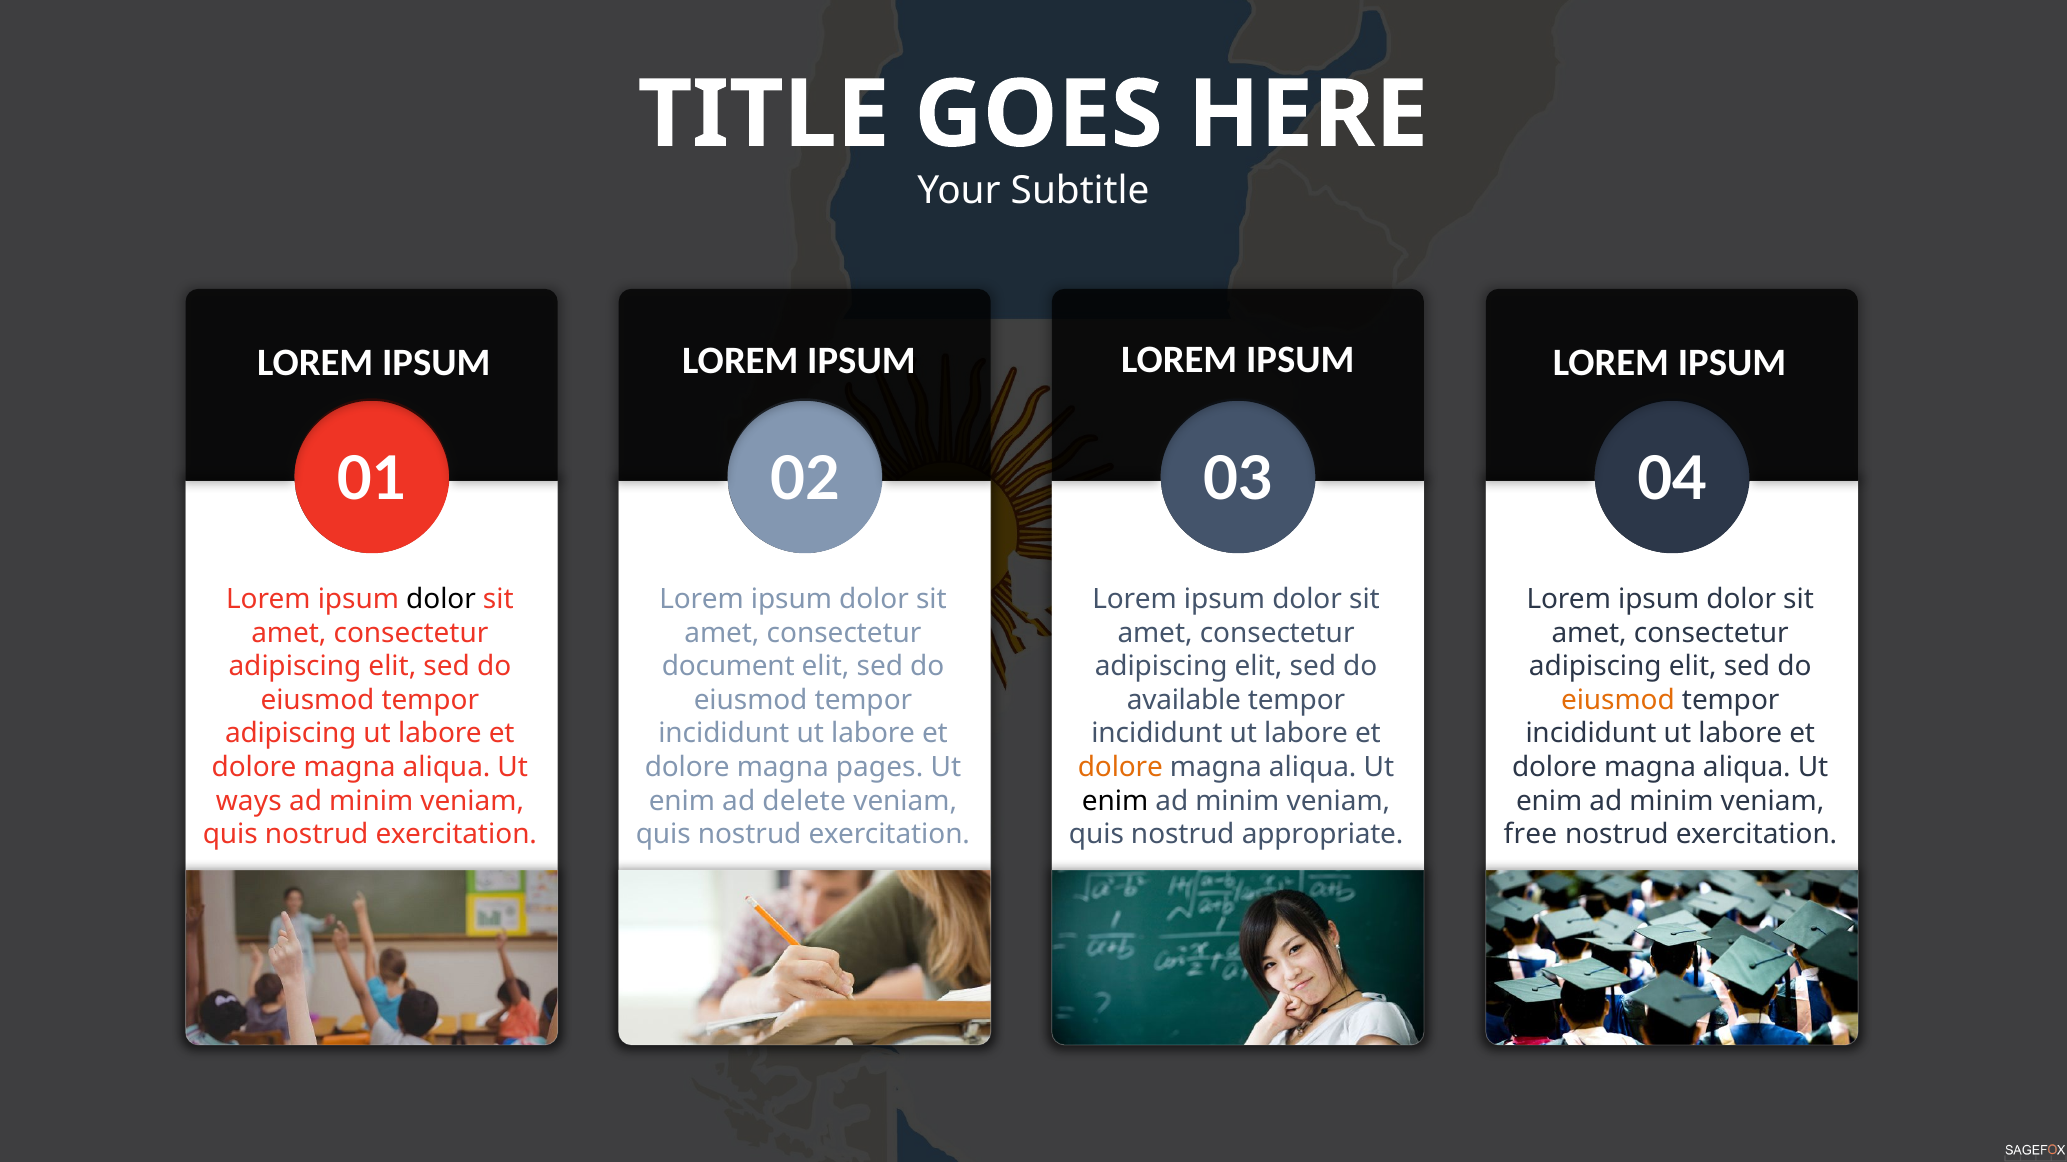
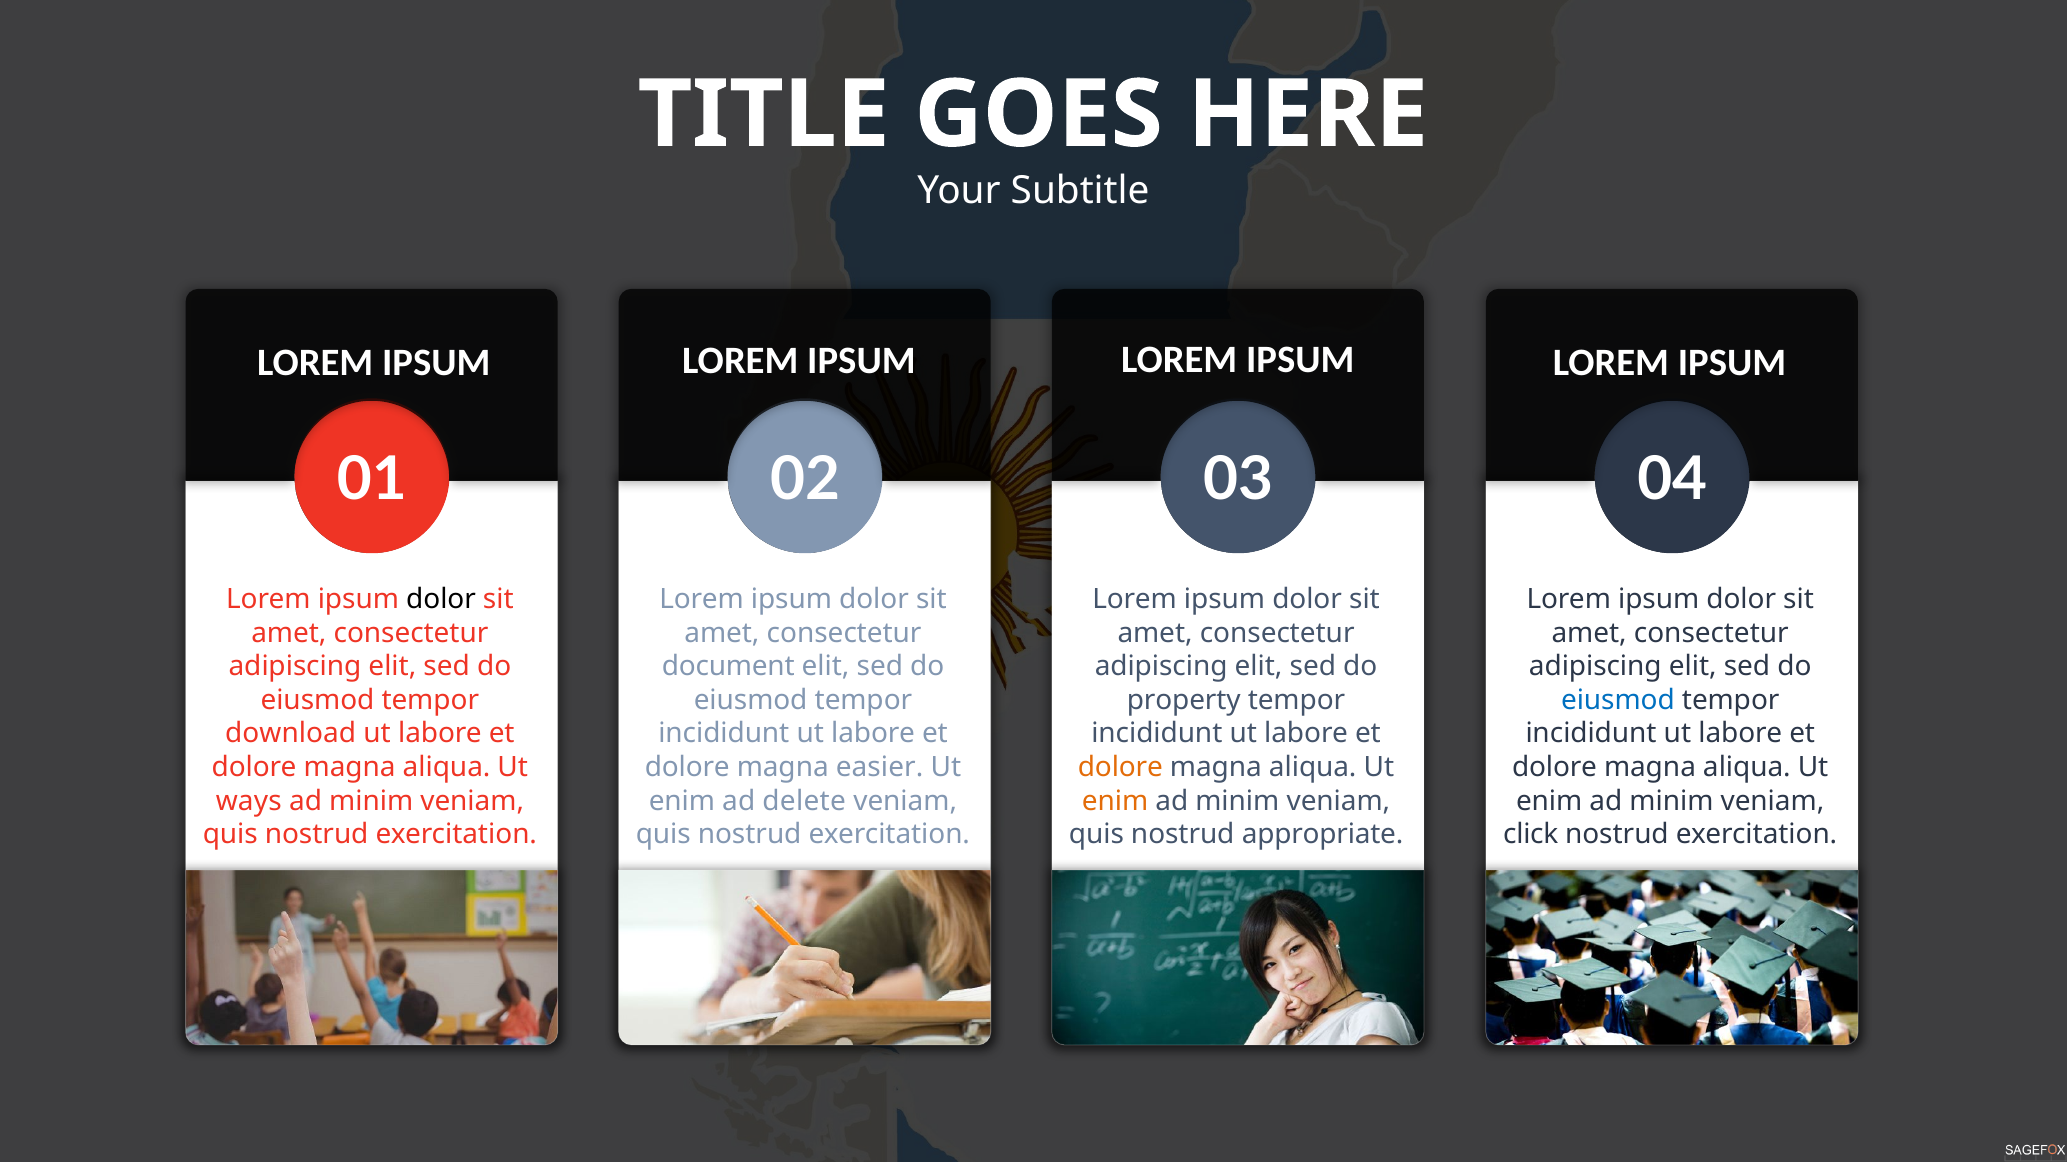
available: available -> property
eiusmod at (1618, 700) colour: orange -> blue
adipiscing at (291, 734): adipiscing -> download
pages: pages -> easier
enim at (1115, 801) colour: black -> orange
free: free -> click
